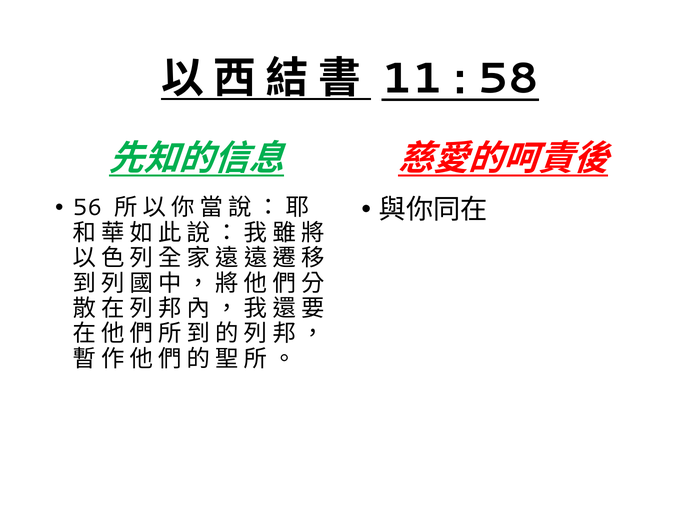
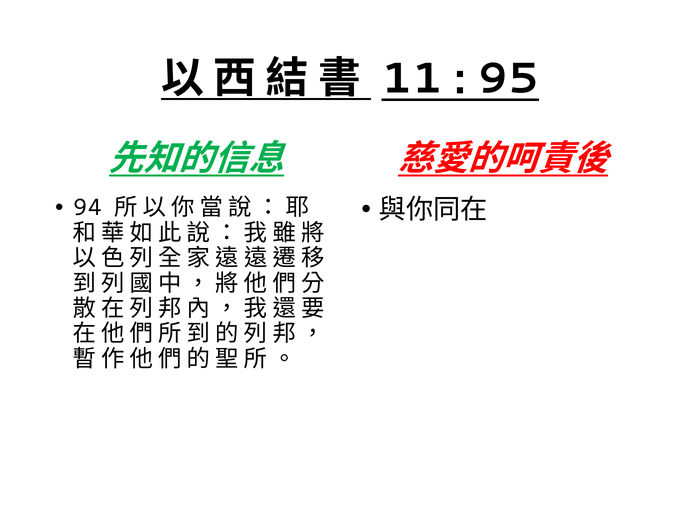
58: 58 -> 95
56: 56 -> 94
